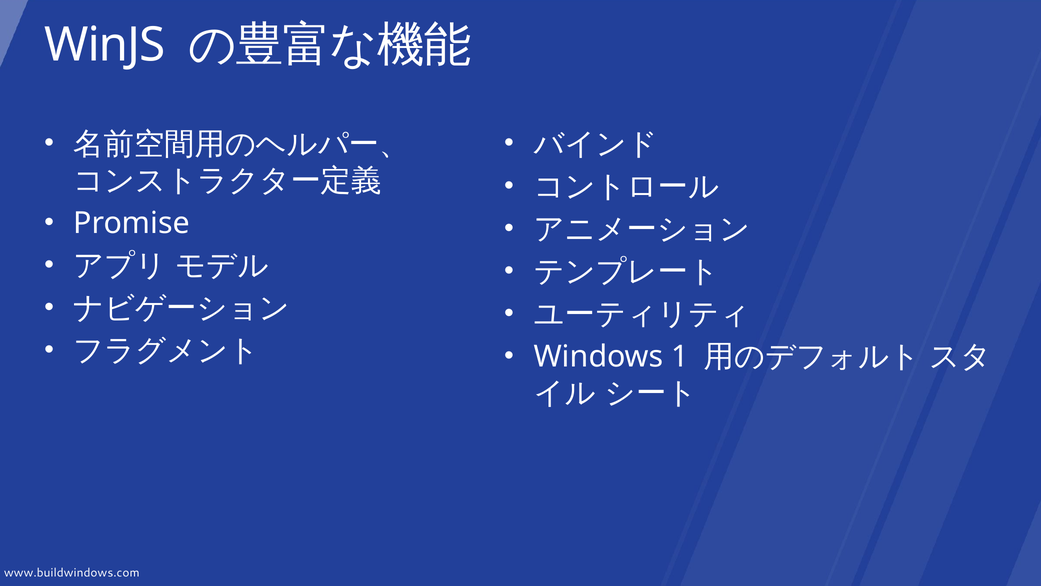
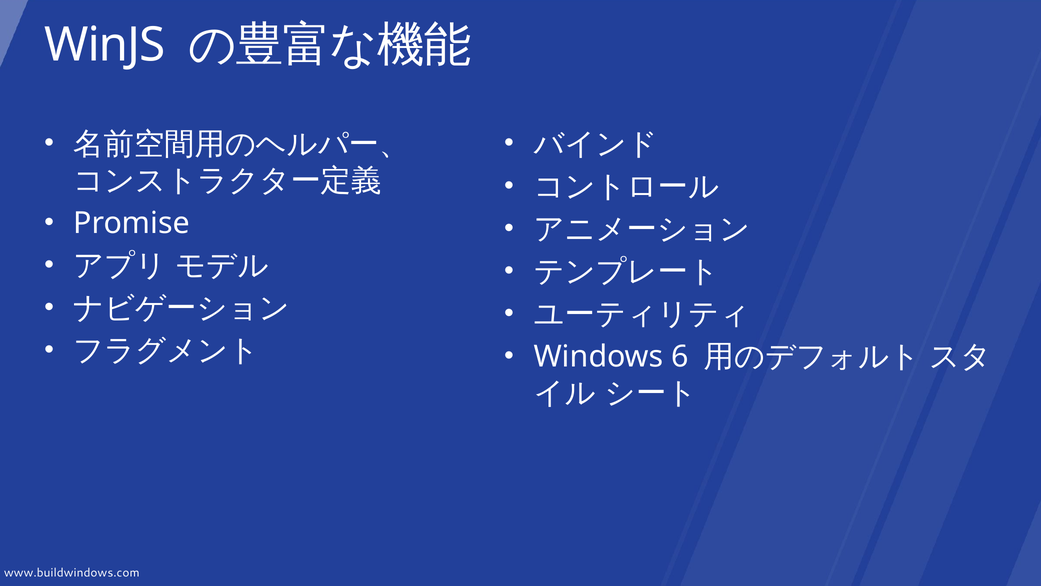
1: 1 -> 6
